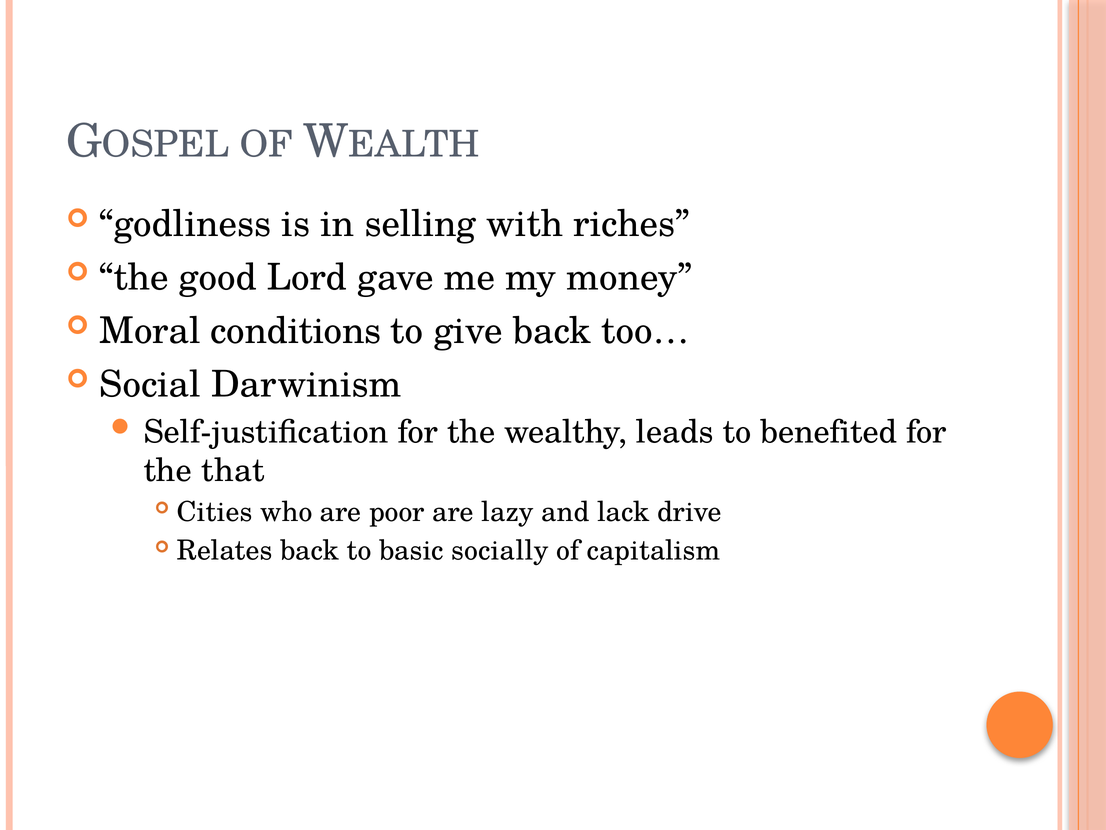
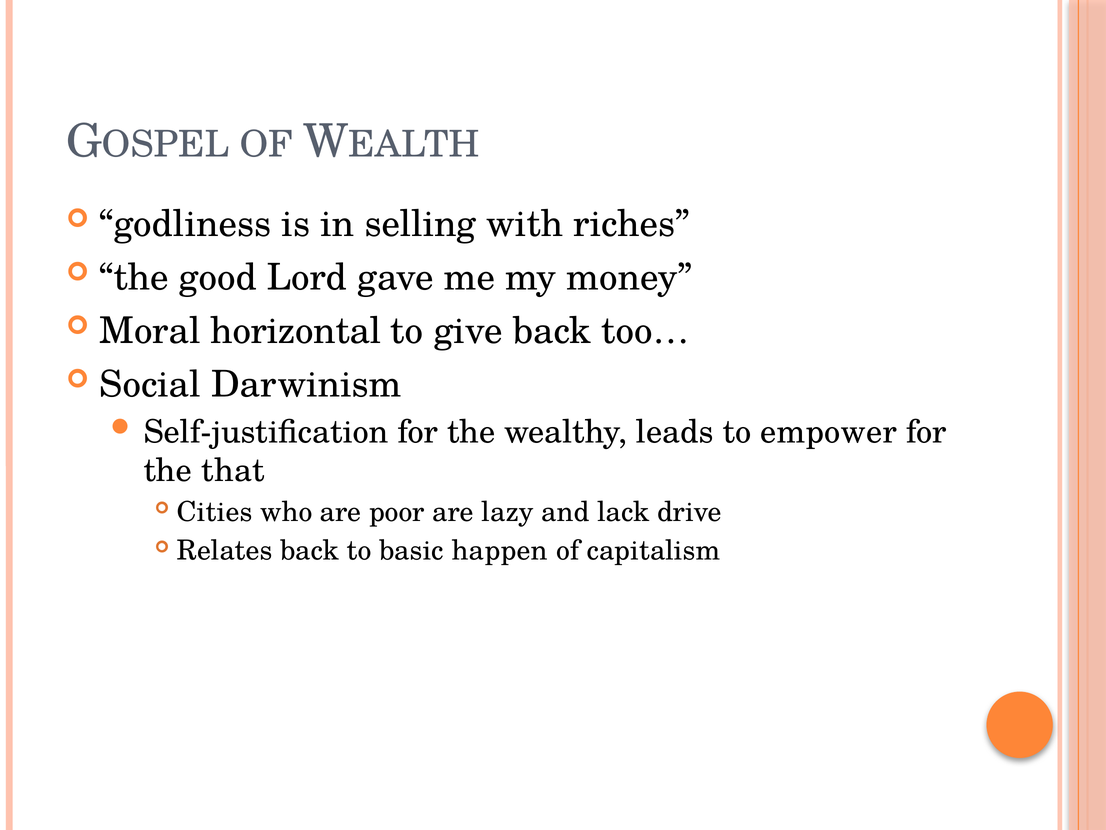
conditions: conditions -> horizontal
benefited: benefited -> empower
socially: socially -> happen
